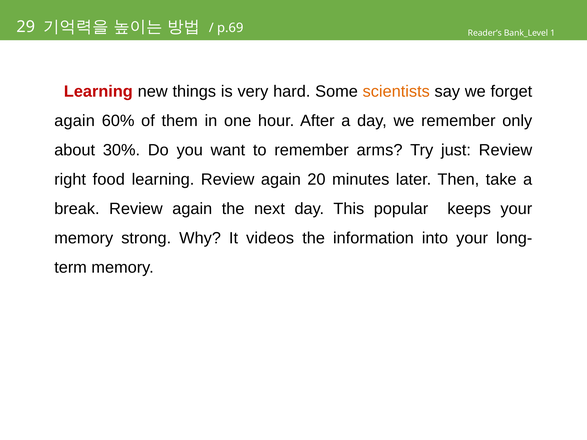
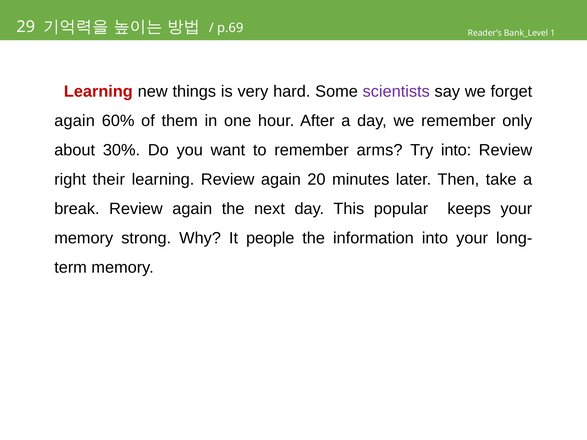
scientists colour: orange -> purple
Try just: just -> into
food: food -> their
videos: videos -> people
